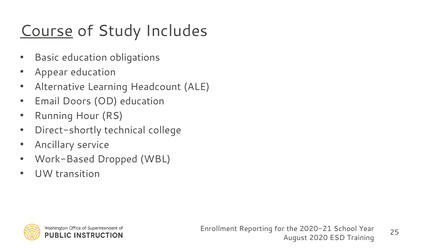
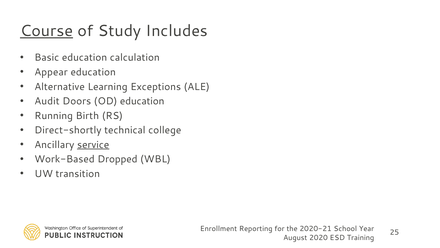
obligations: obligations -> calculation
Headcount: Headcount -> Exceptions
Email: Email -> Audit
Hour: Hour -> Birth
service underline: none -> present
